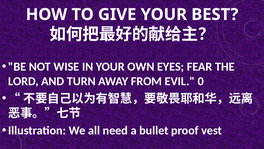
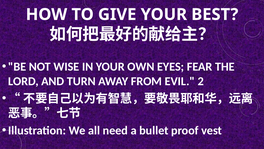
0: 0 -> 2
